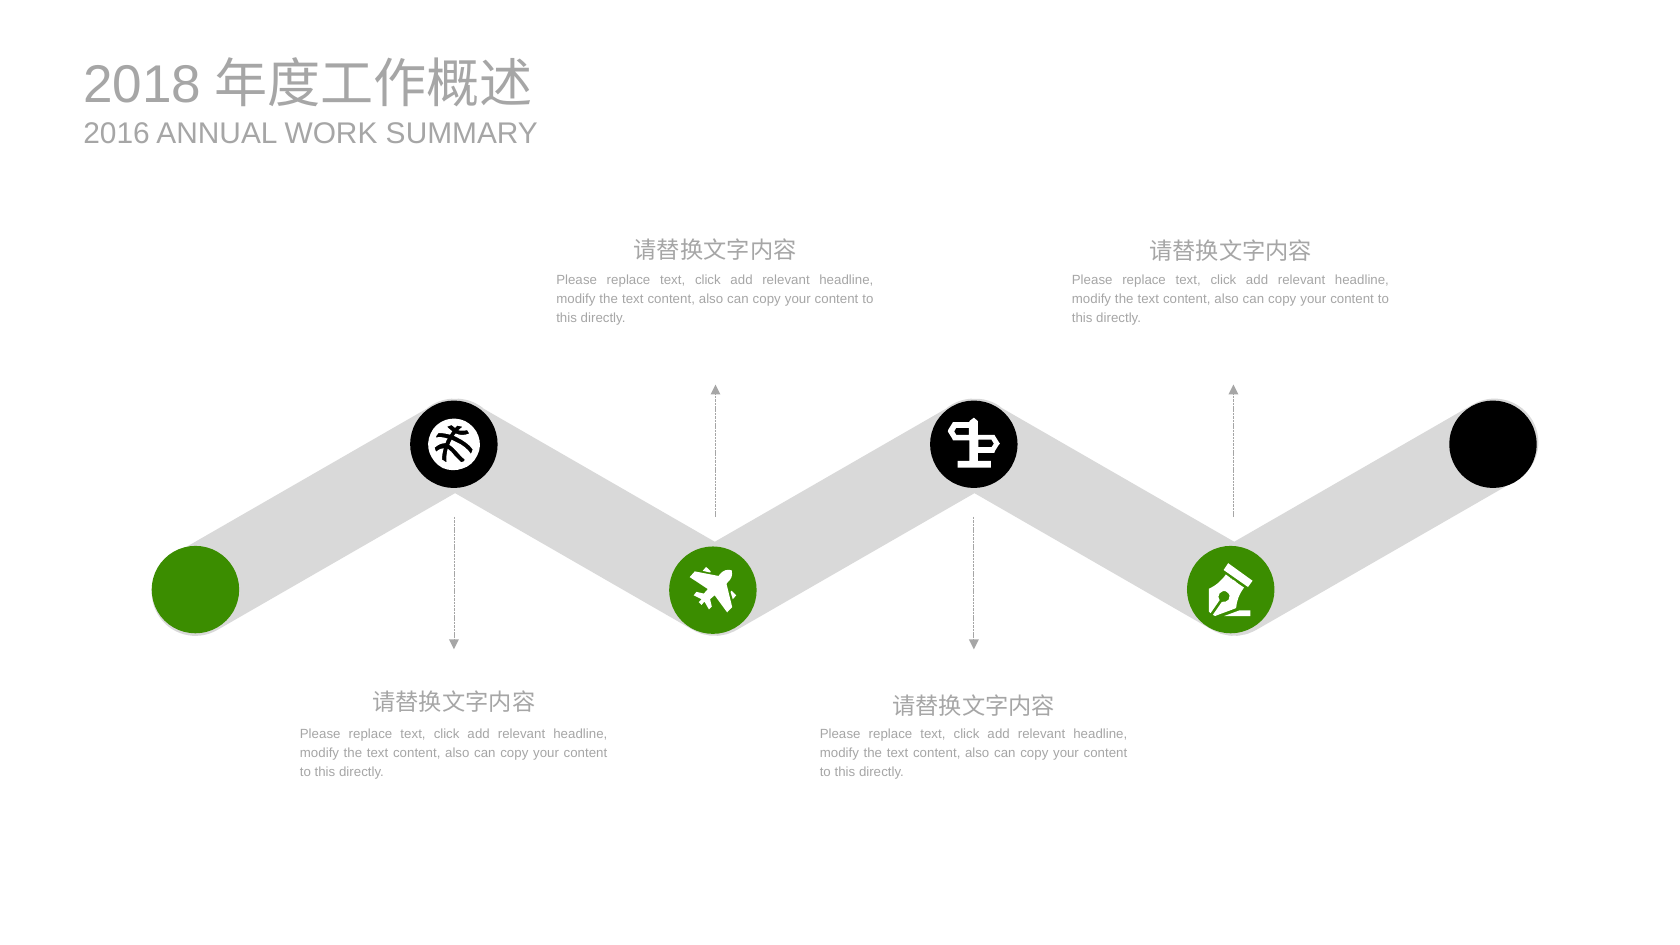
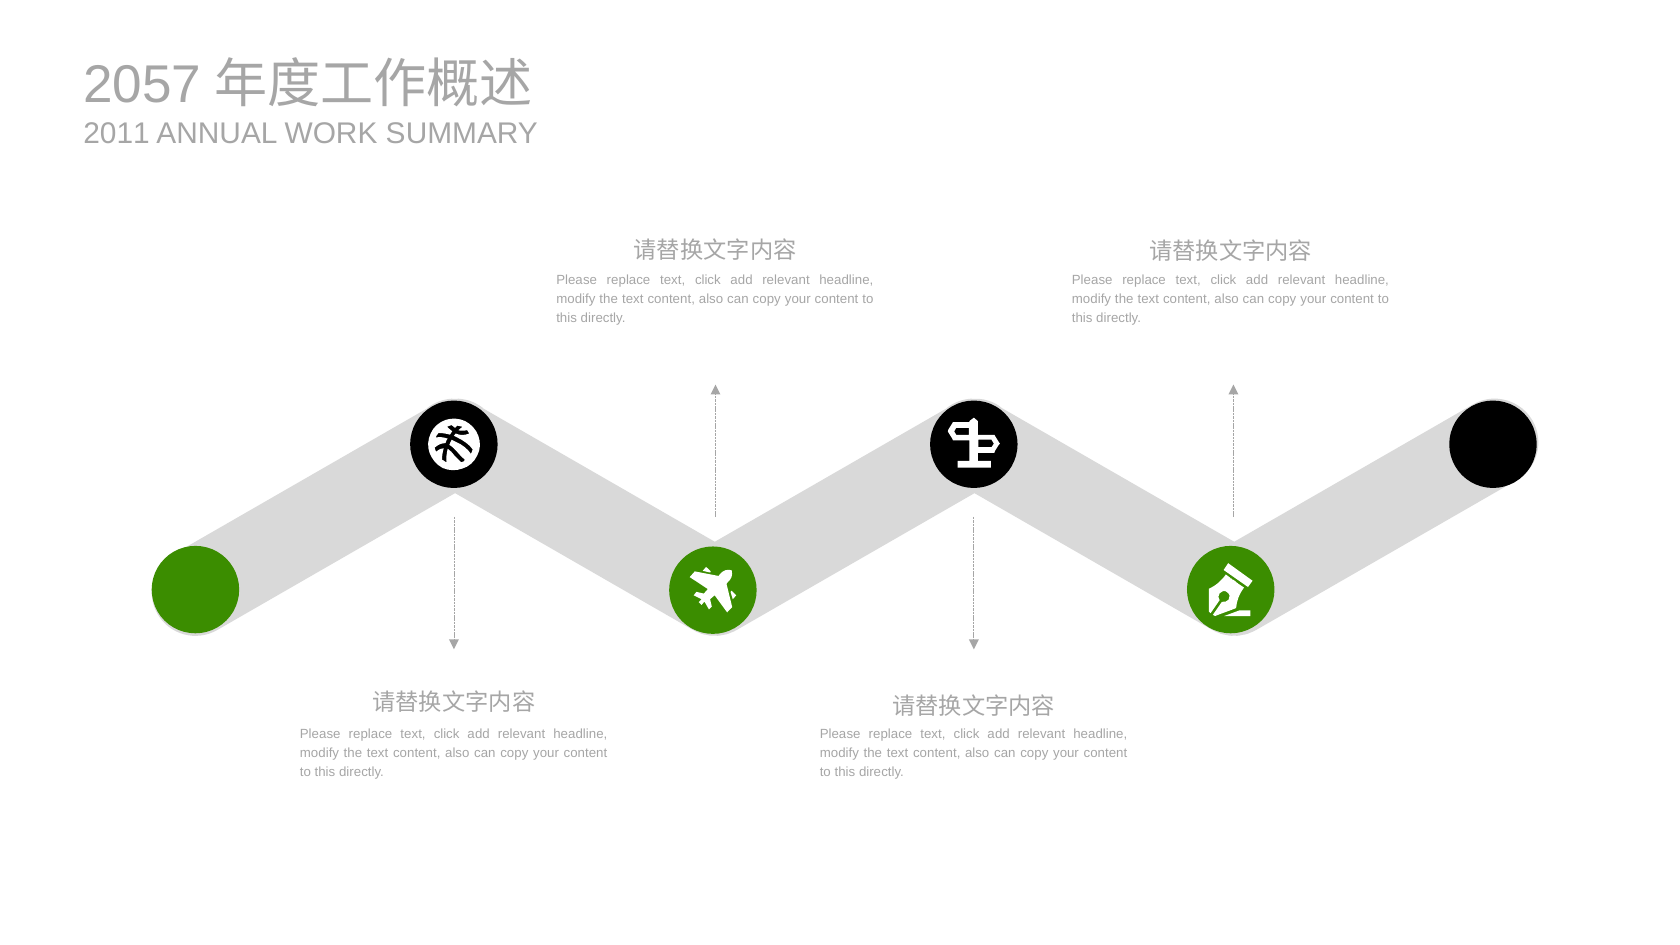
2018: 2018 -> 2057
2016: 2016 -> 2011
